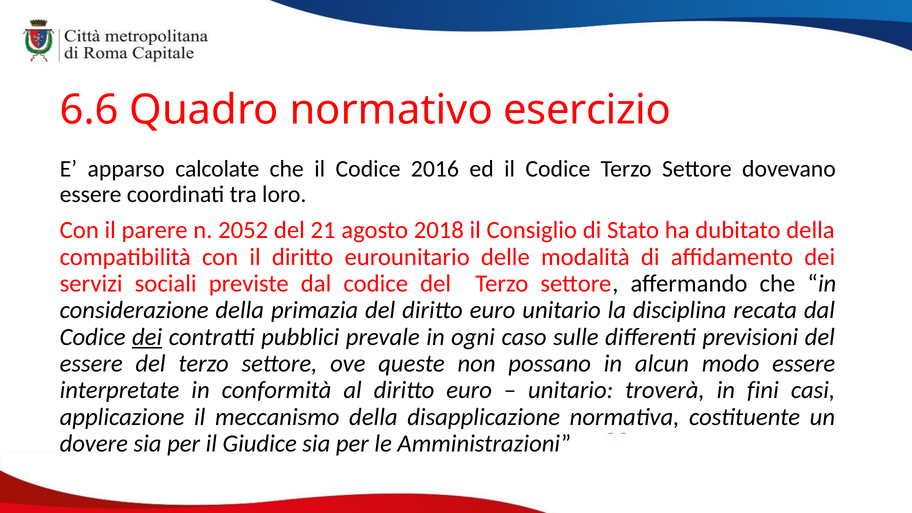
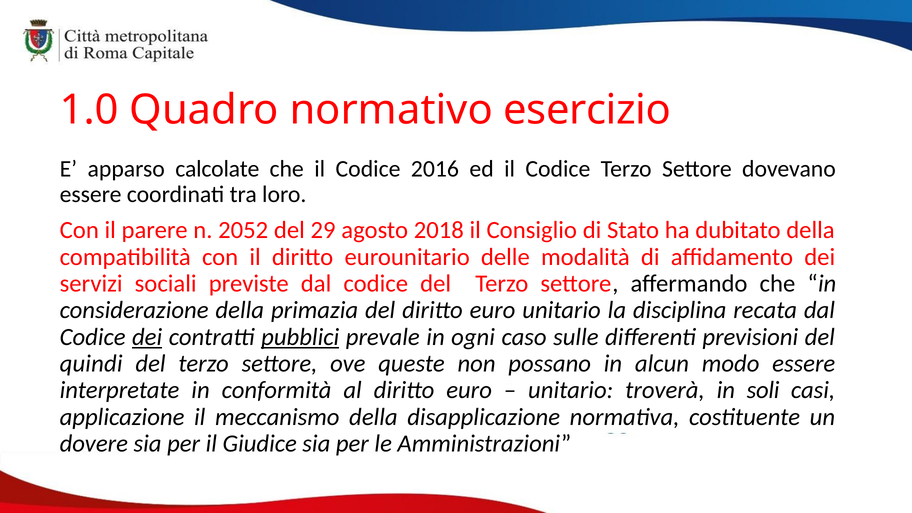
6.6: 6.6 -> 1.0
21: 21 -> 29
pubblici underline: none -> present
essere at (91, 364): essere -> quindi
fini: fini -> soli
